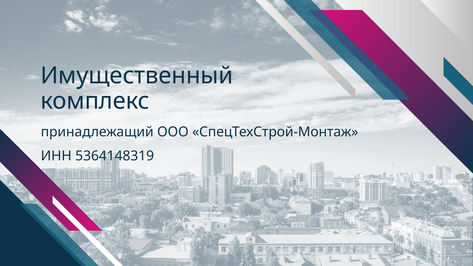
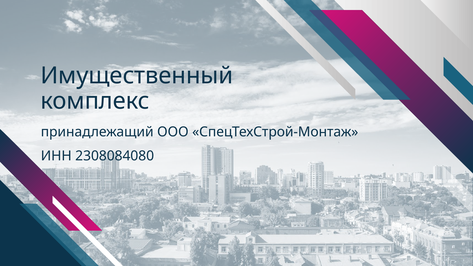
5364148319: 5364148319 -> 2308084080
